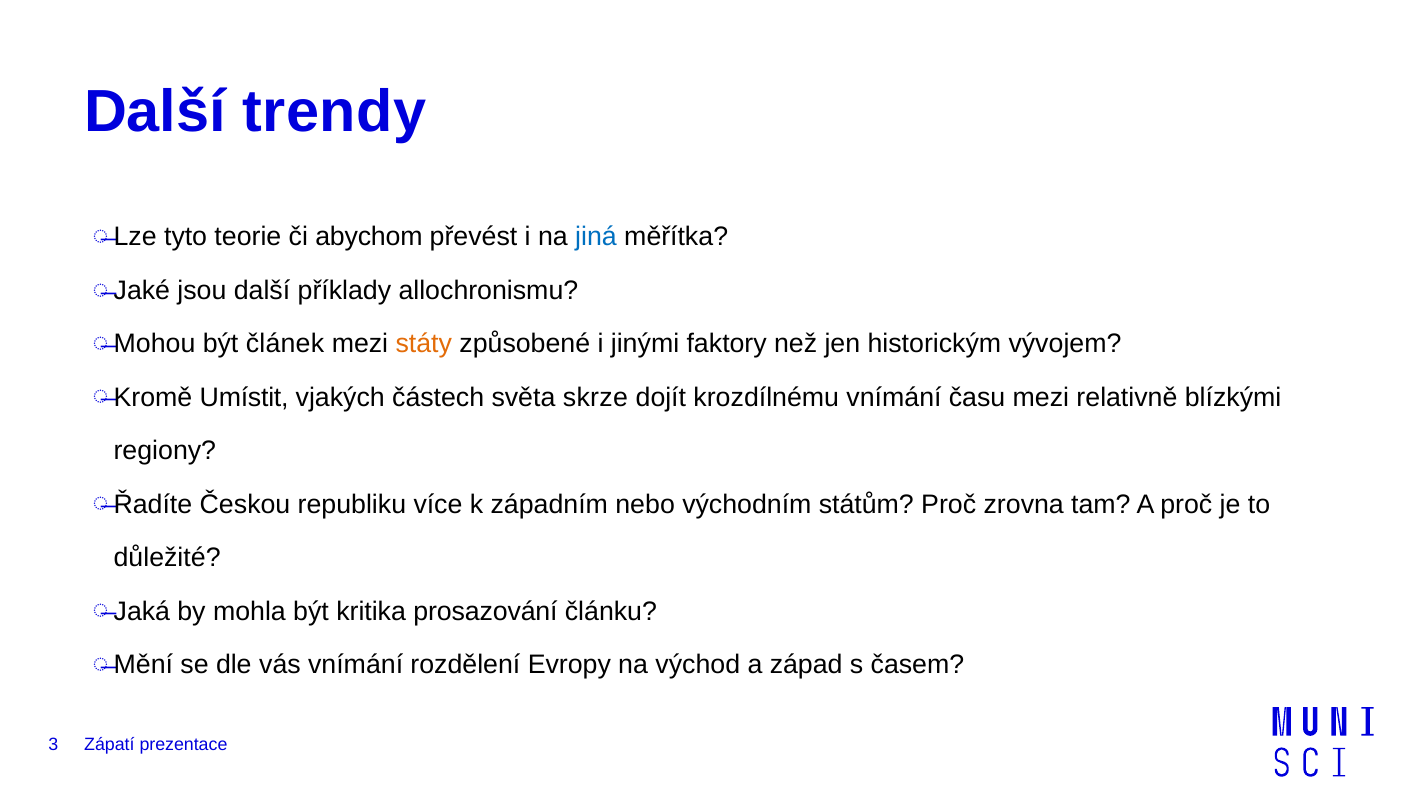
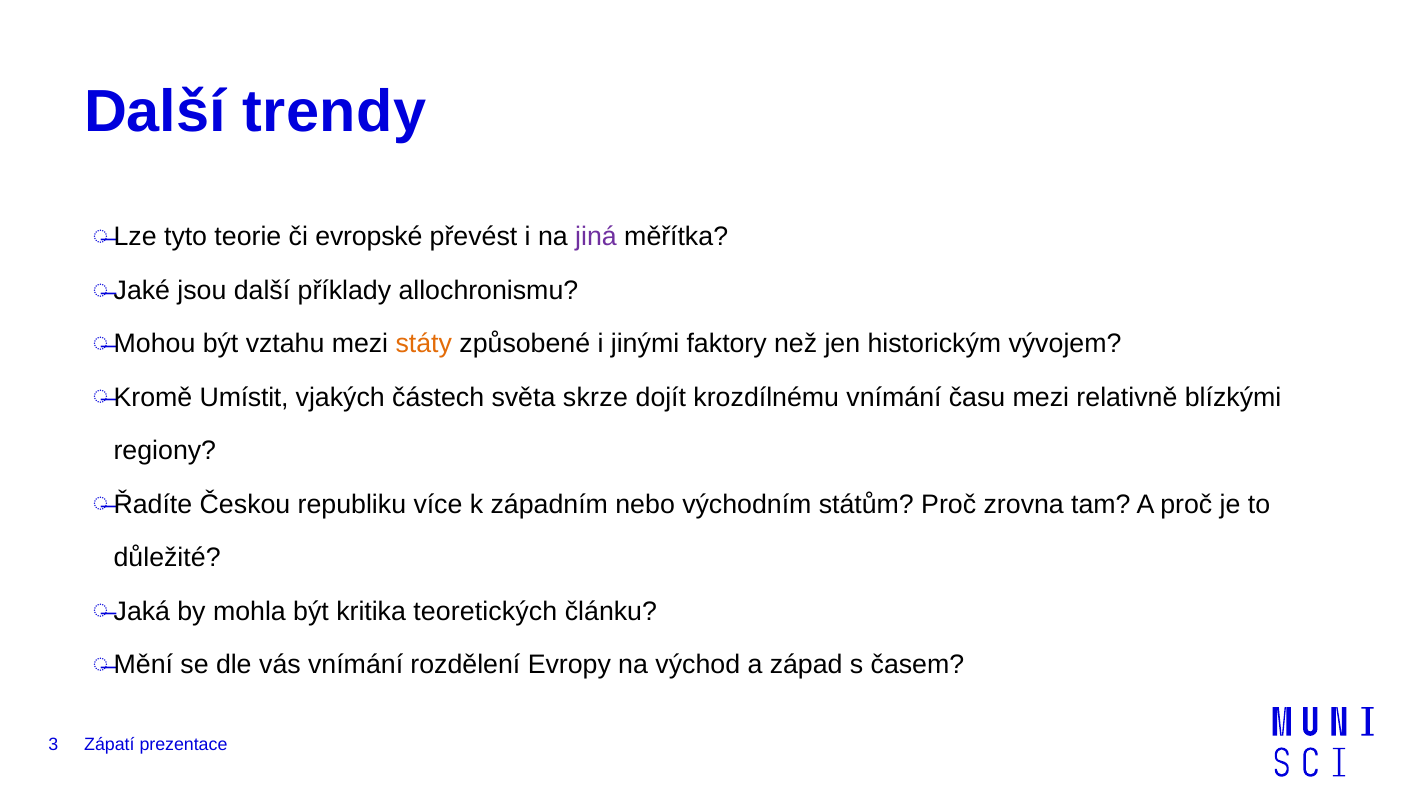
abychom: abychom -> evropské
jiná colour: blue -> purple
článek: článek -> vztahu
prosazování: prosazování -> teoretických
